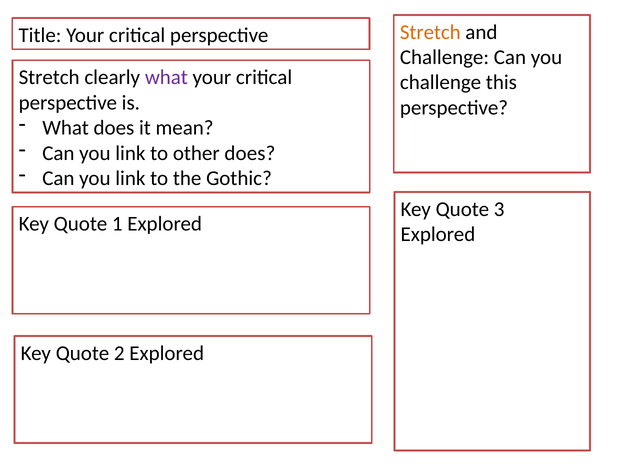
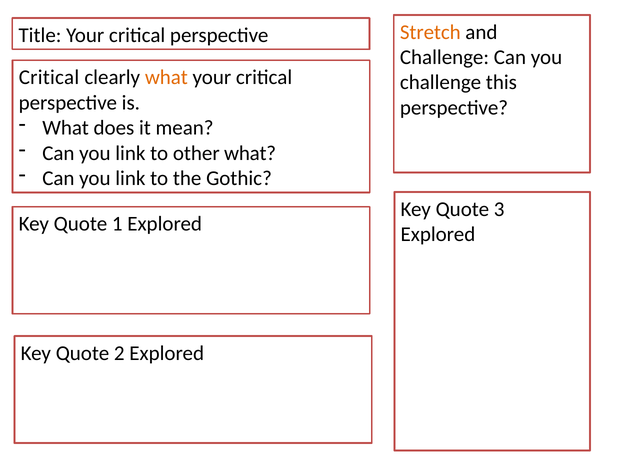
Stretch at (49, 77): Stretch -> Critical
what at (166, 77) colour: purple -> orange
other does: does -> what
